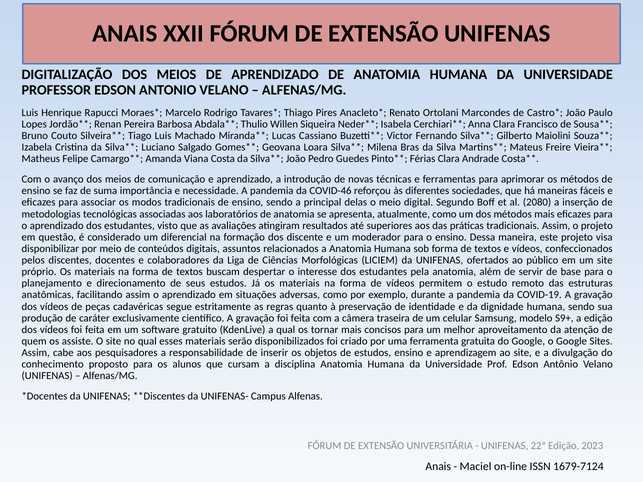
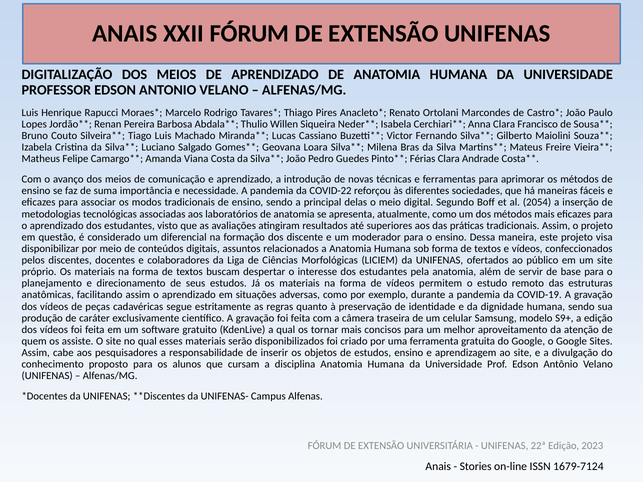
COVID-46: COVID-46 -> COVID-22
2080: 2080 -> 2054
Maciel: Maciel -> Stories
